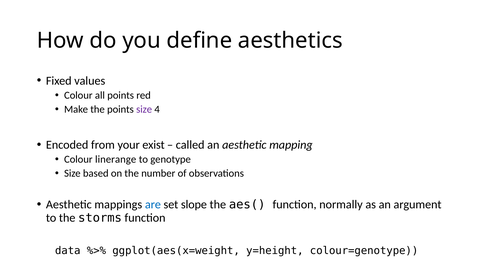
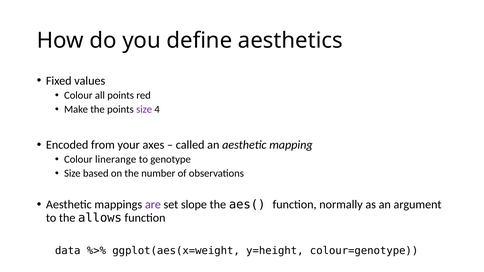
exist: exist -> axes
are colour: blue -> purple
storms: storms -> allows
